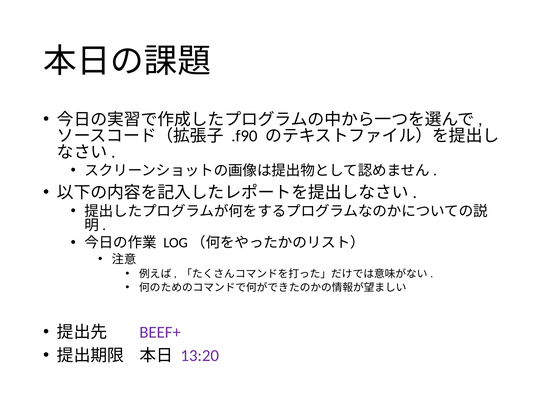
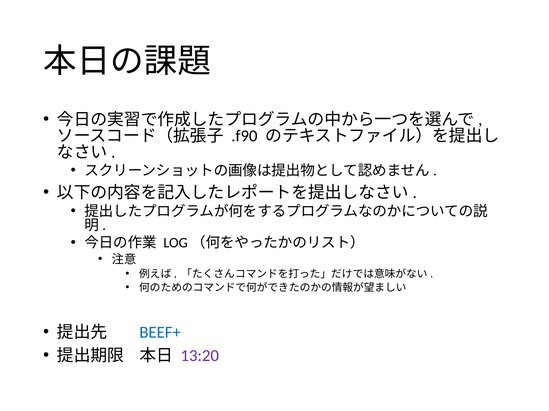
BEEF+ colour: purple -> blue
